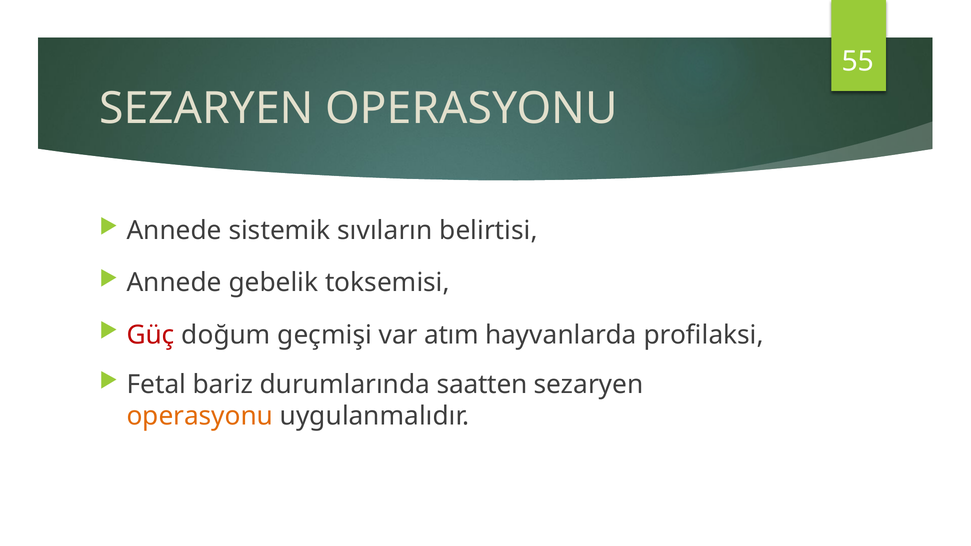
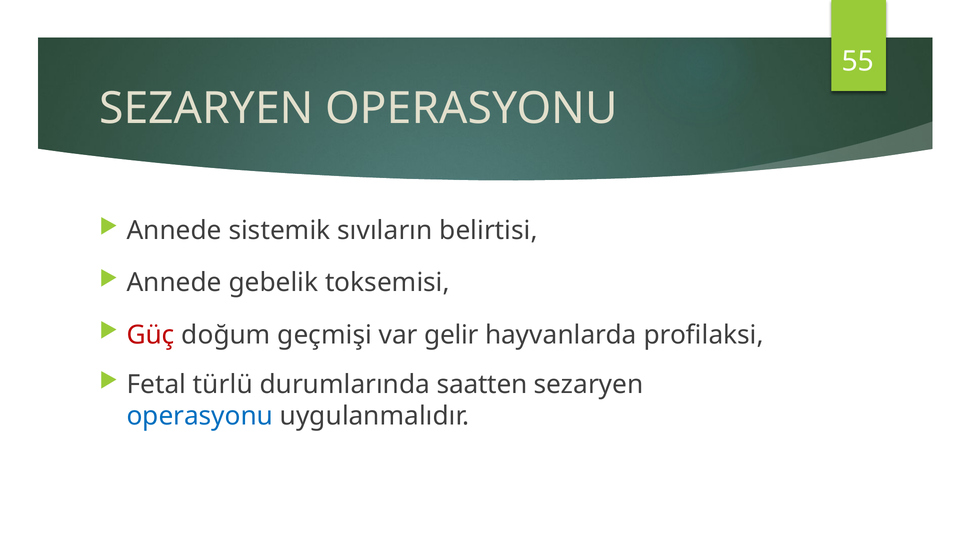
atım: atım -> gelir
bariz: bariz -> türlü
operasyonu at (200, 416) colour: orange -> blue
